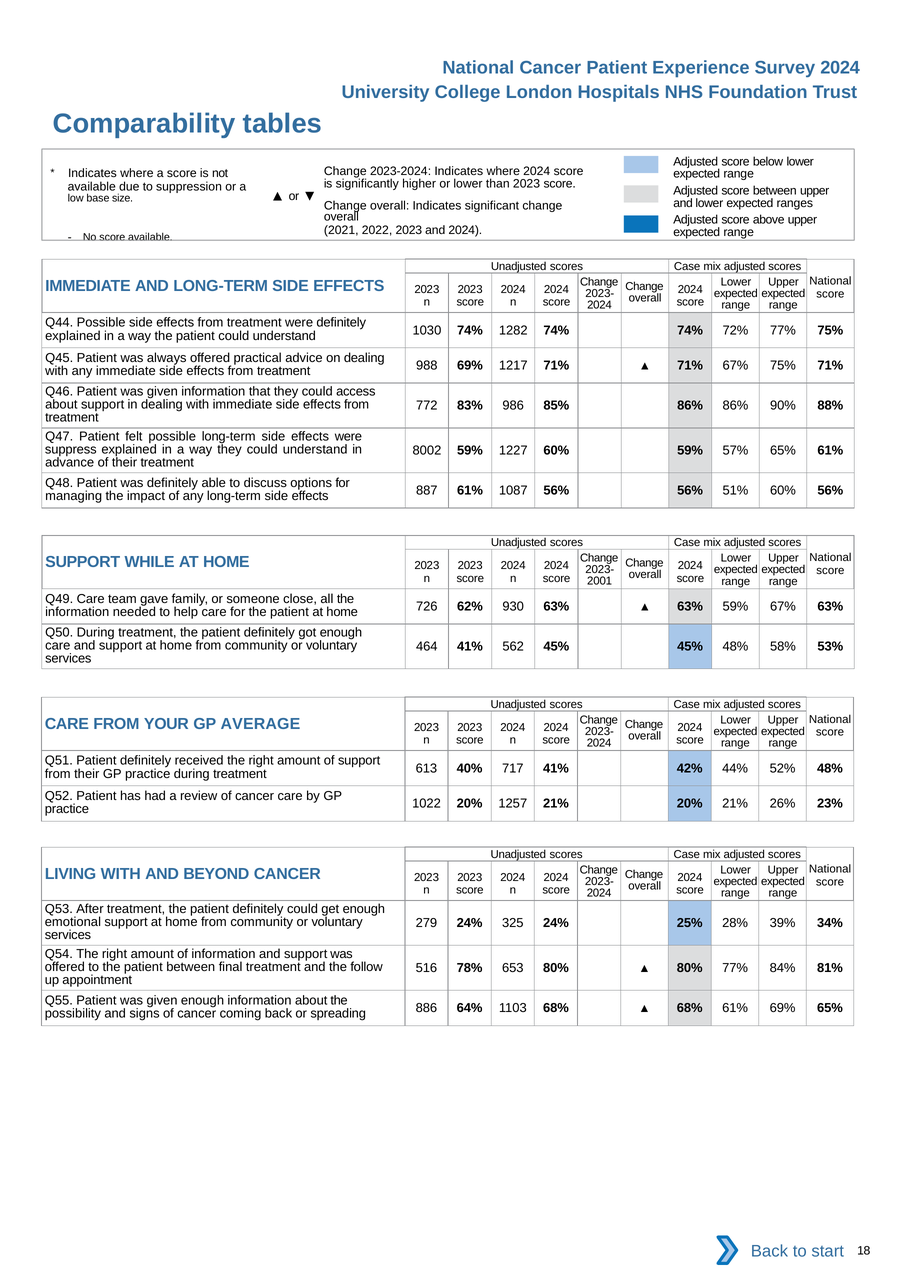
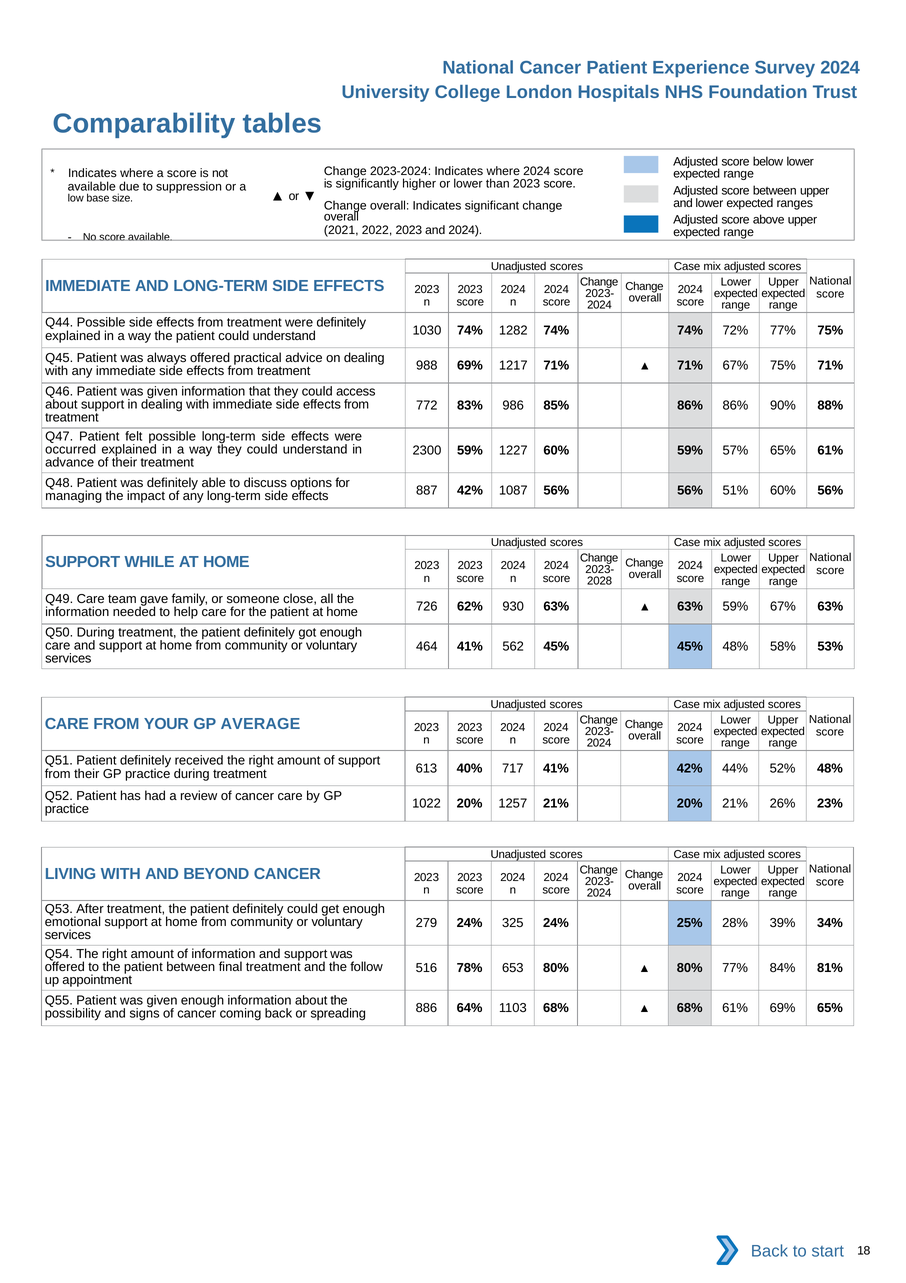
suppress: suppress -> occurred
8002: 8002 -> 2300
887 61%: 61% -> 42%
2001: 2001 -> 2028
